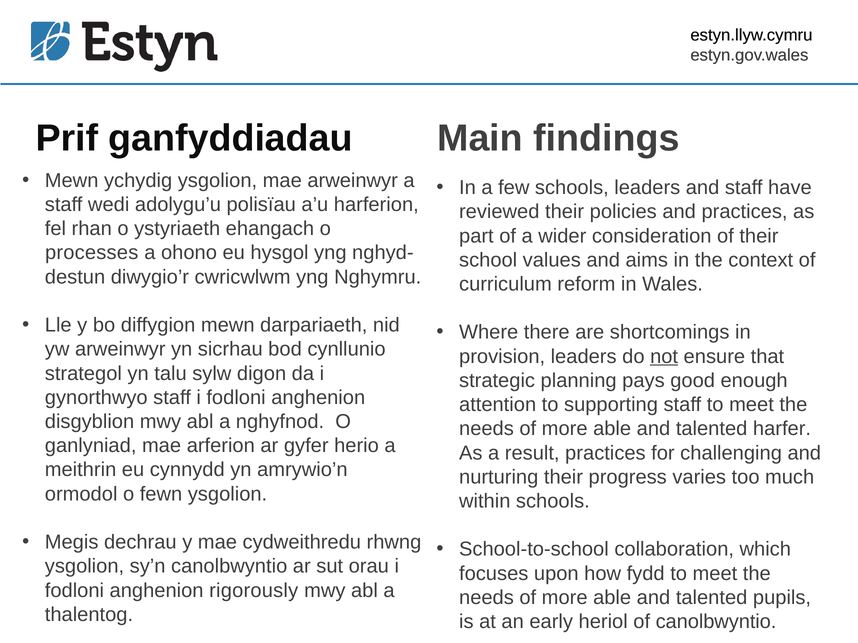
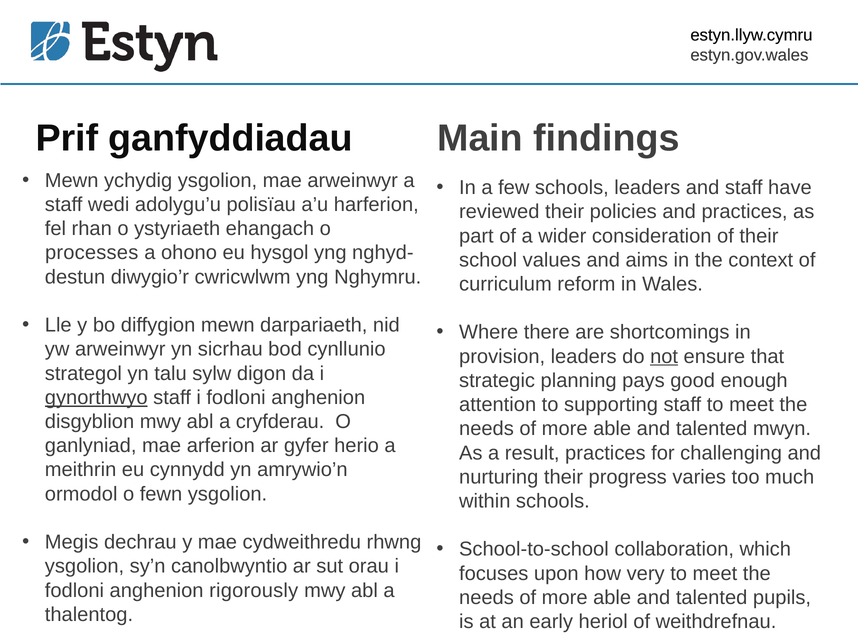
gynorthwyo underline: none -> present
nghyfnod: nghyfnod -> cryfderau
harfer: harfer -> mwyn
fydd: fydd -> very
of canolbwyntio: canolbwyntio -> weithdrefnau
